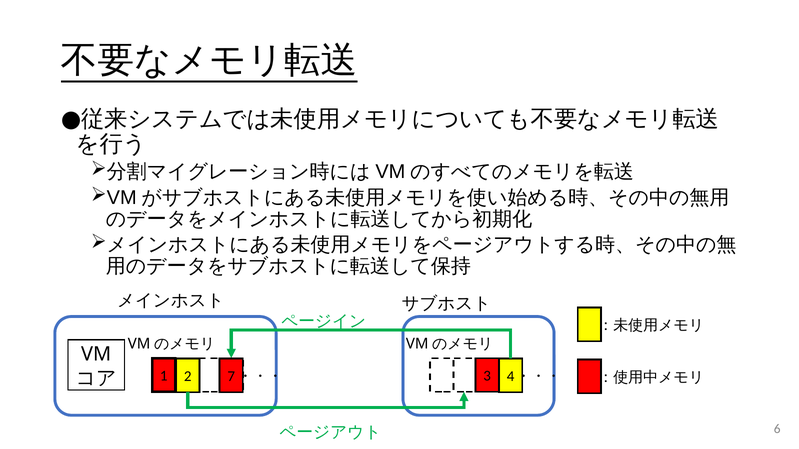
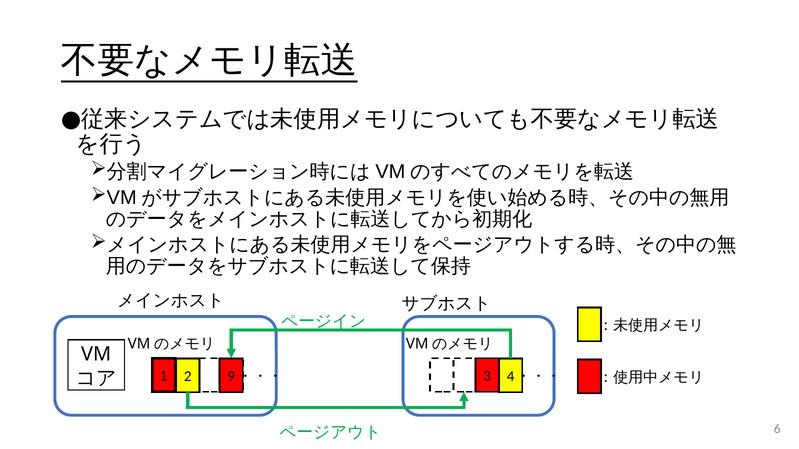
7: 7 -> 9
